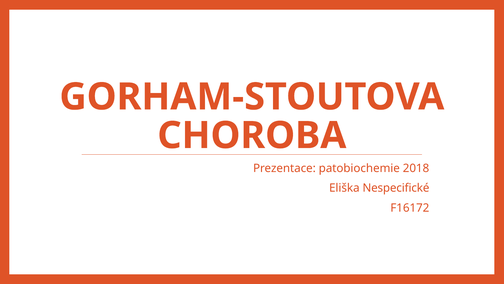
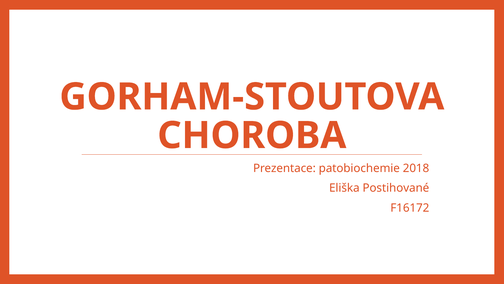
Nespecifické: Nespecifické -> Postihované
